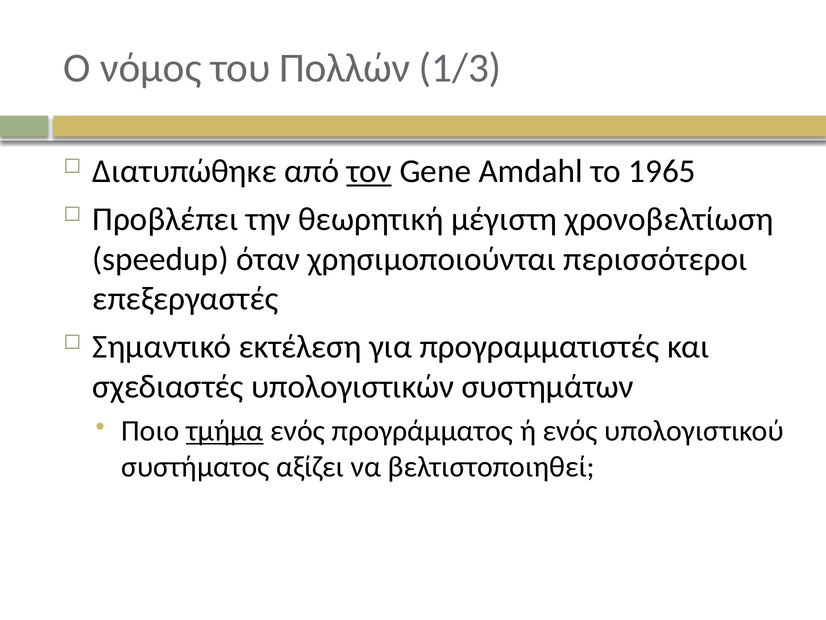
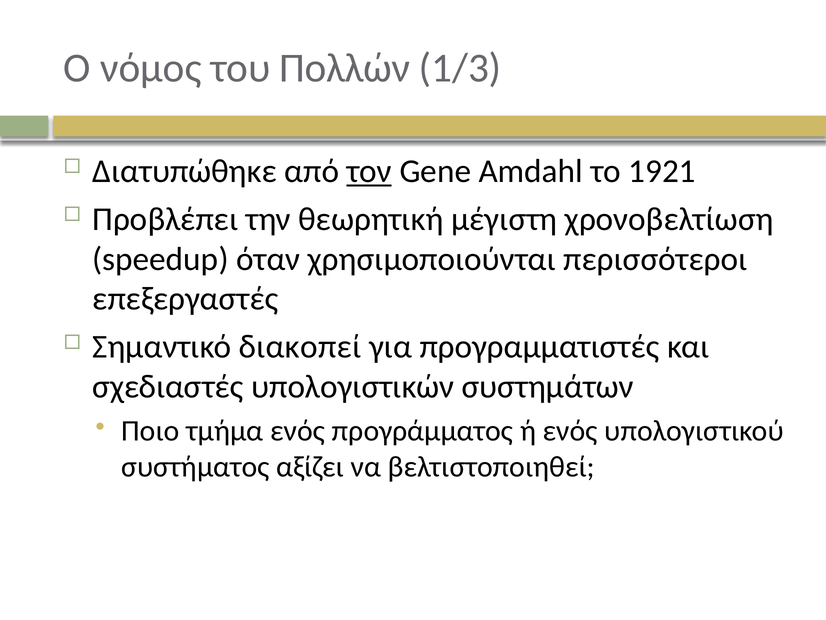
1965: 1965 -> 1921
εκτέλεση: εκτέλεση -> διακοπεί
τμήμα underline: present -> none
